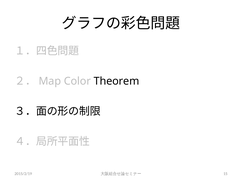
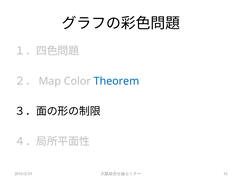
Theorem colour: black -> blue
